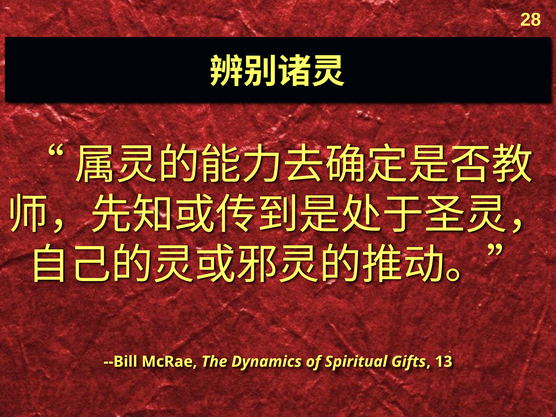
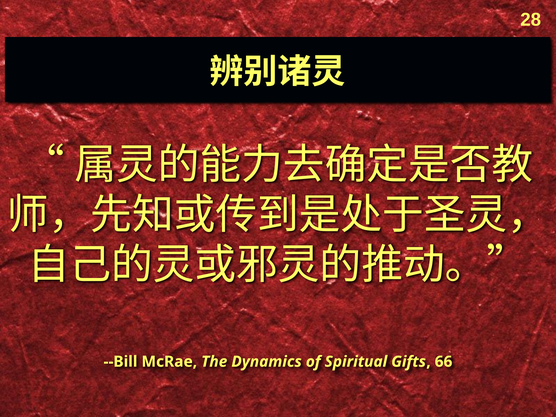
13: 13 -> 66
